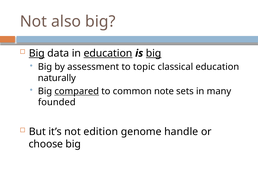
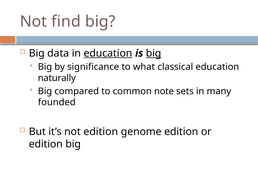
also: also -> find
Big at (37, 53) underline: present -> none
assessment: assessment -> significance
topic: topic -> what
compared underline: present -> none
genome handle: handle -> edition
choose at (46, 144): choose -> edition
